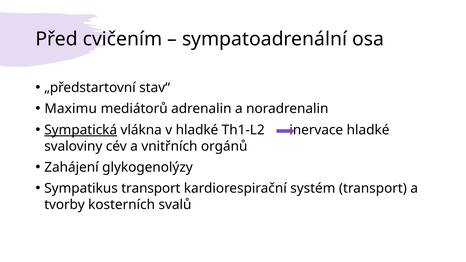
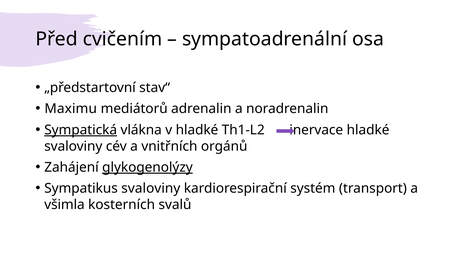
glykogenolýzy underline: none -> present
Sympatikus transport: transport -> svaloviny
tvorby: tvorby -> všimla
